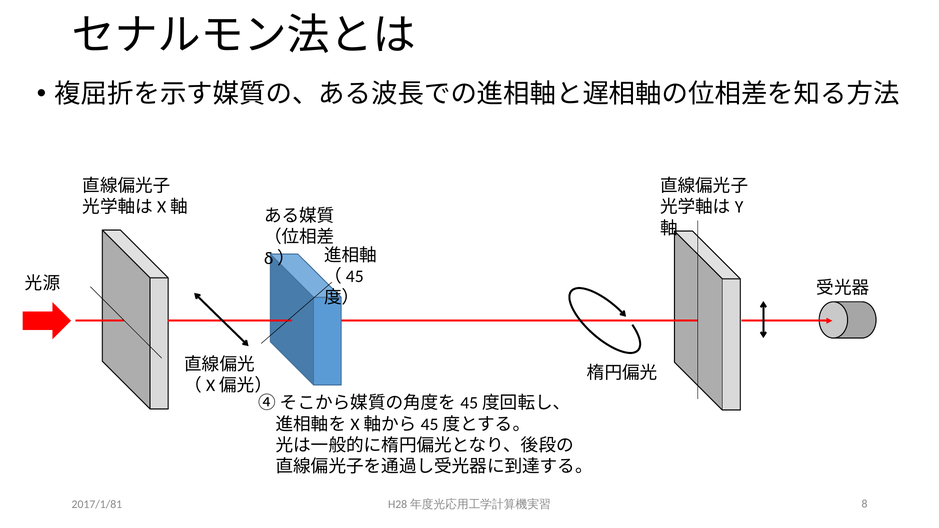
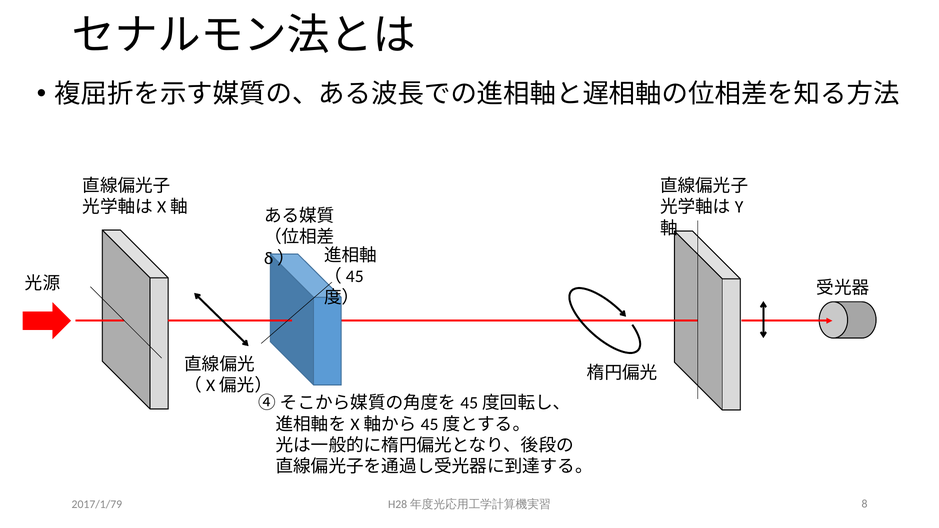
2017/1/81: 2017/1/81 -> 2017/1/79
